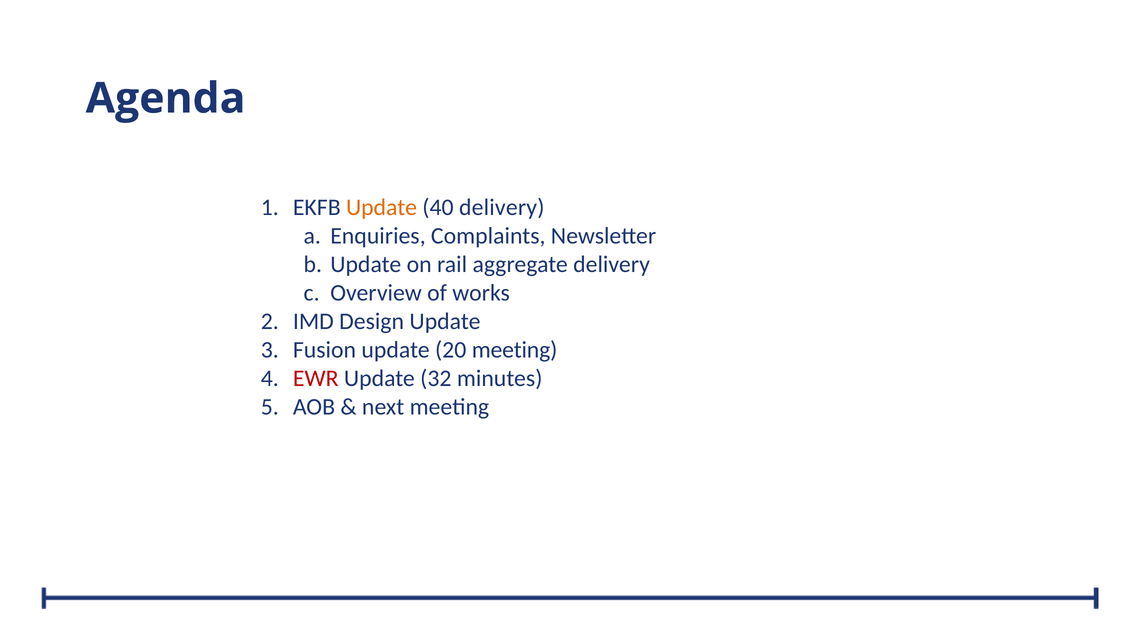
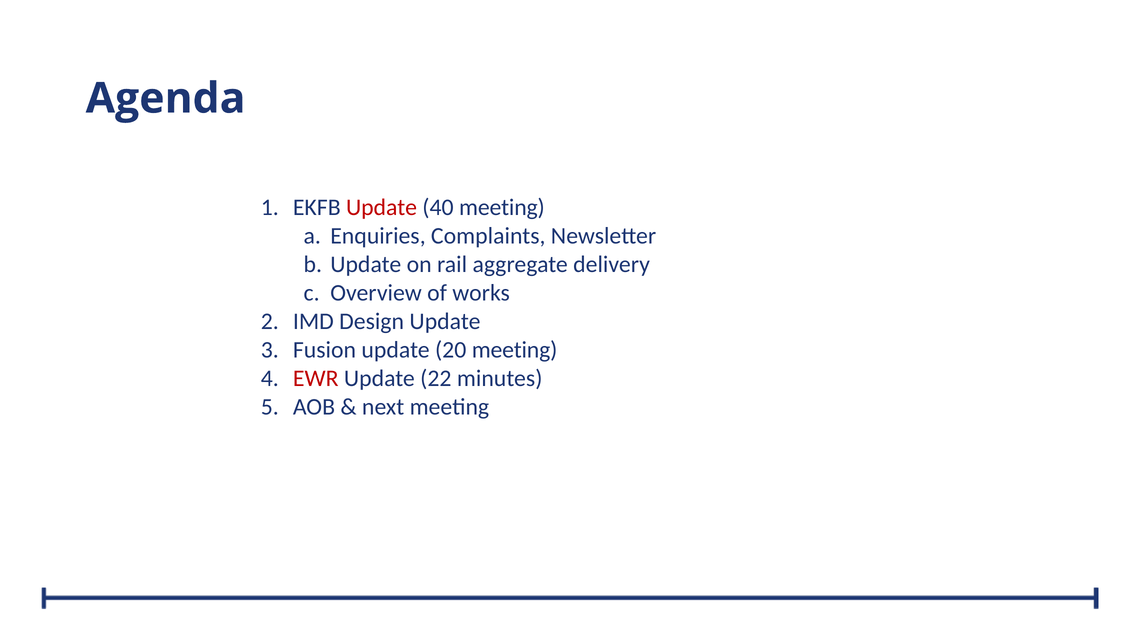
Update at (382, 208) colour: orange -> red
40 delivery: delivery -> meeting
32: 32 -> 22
